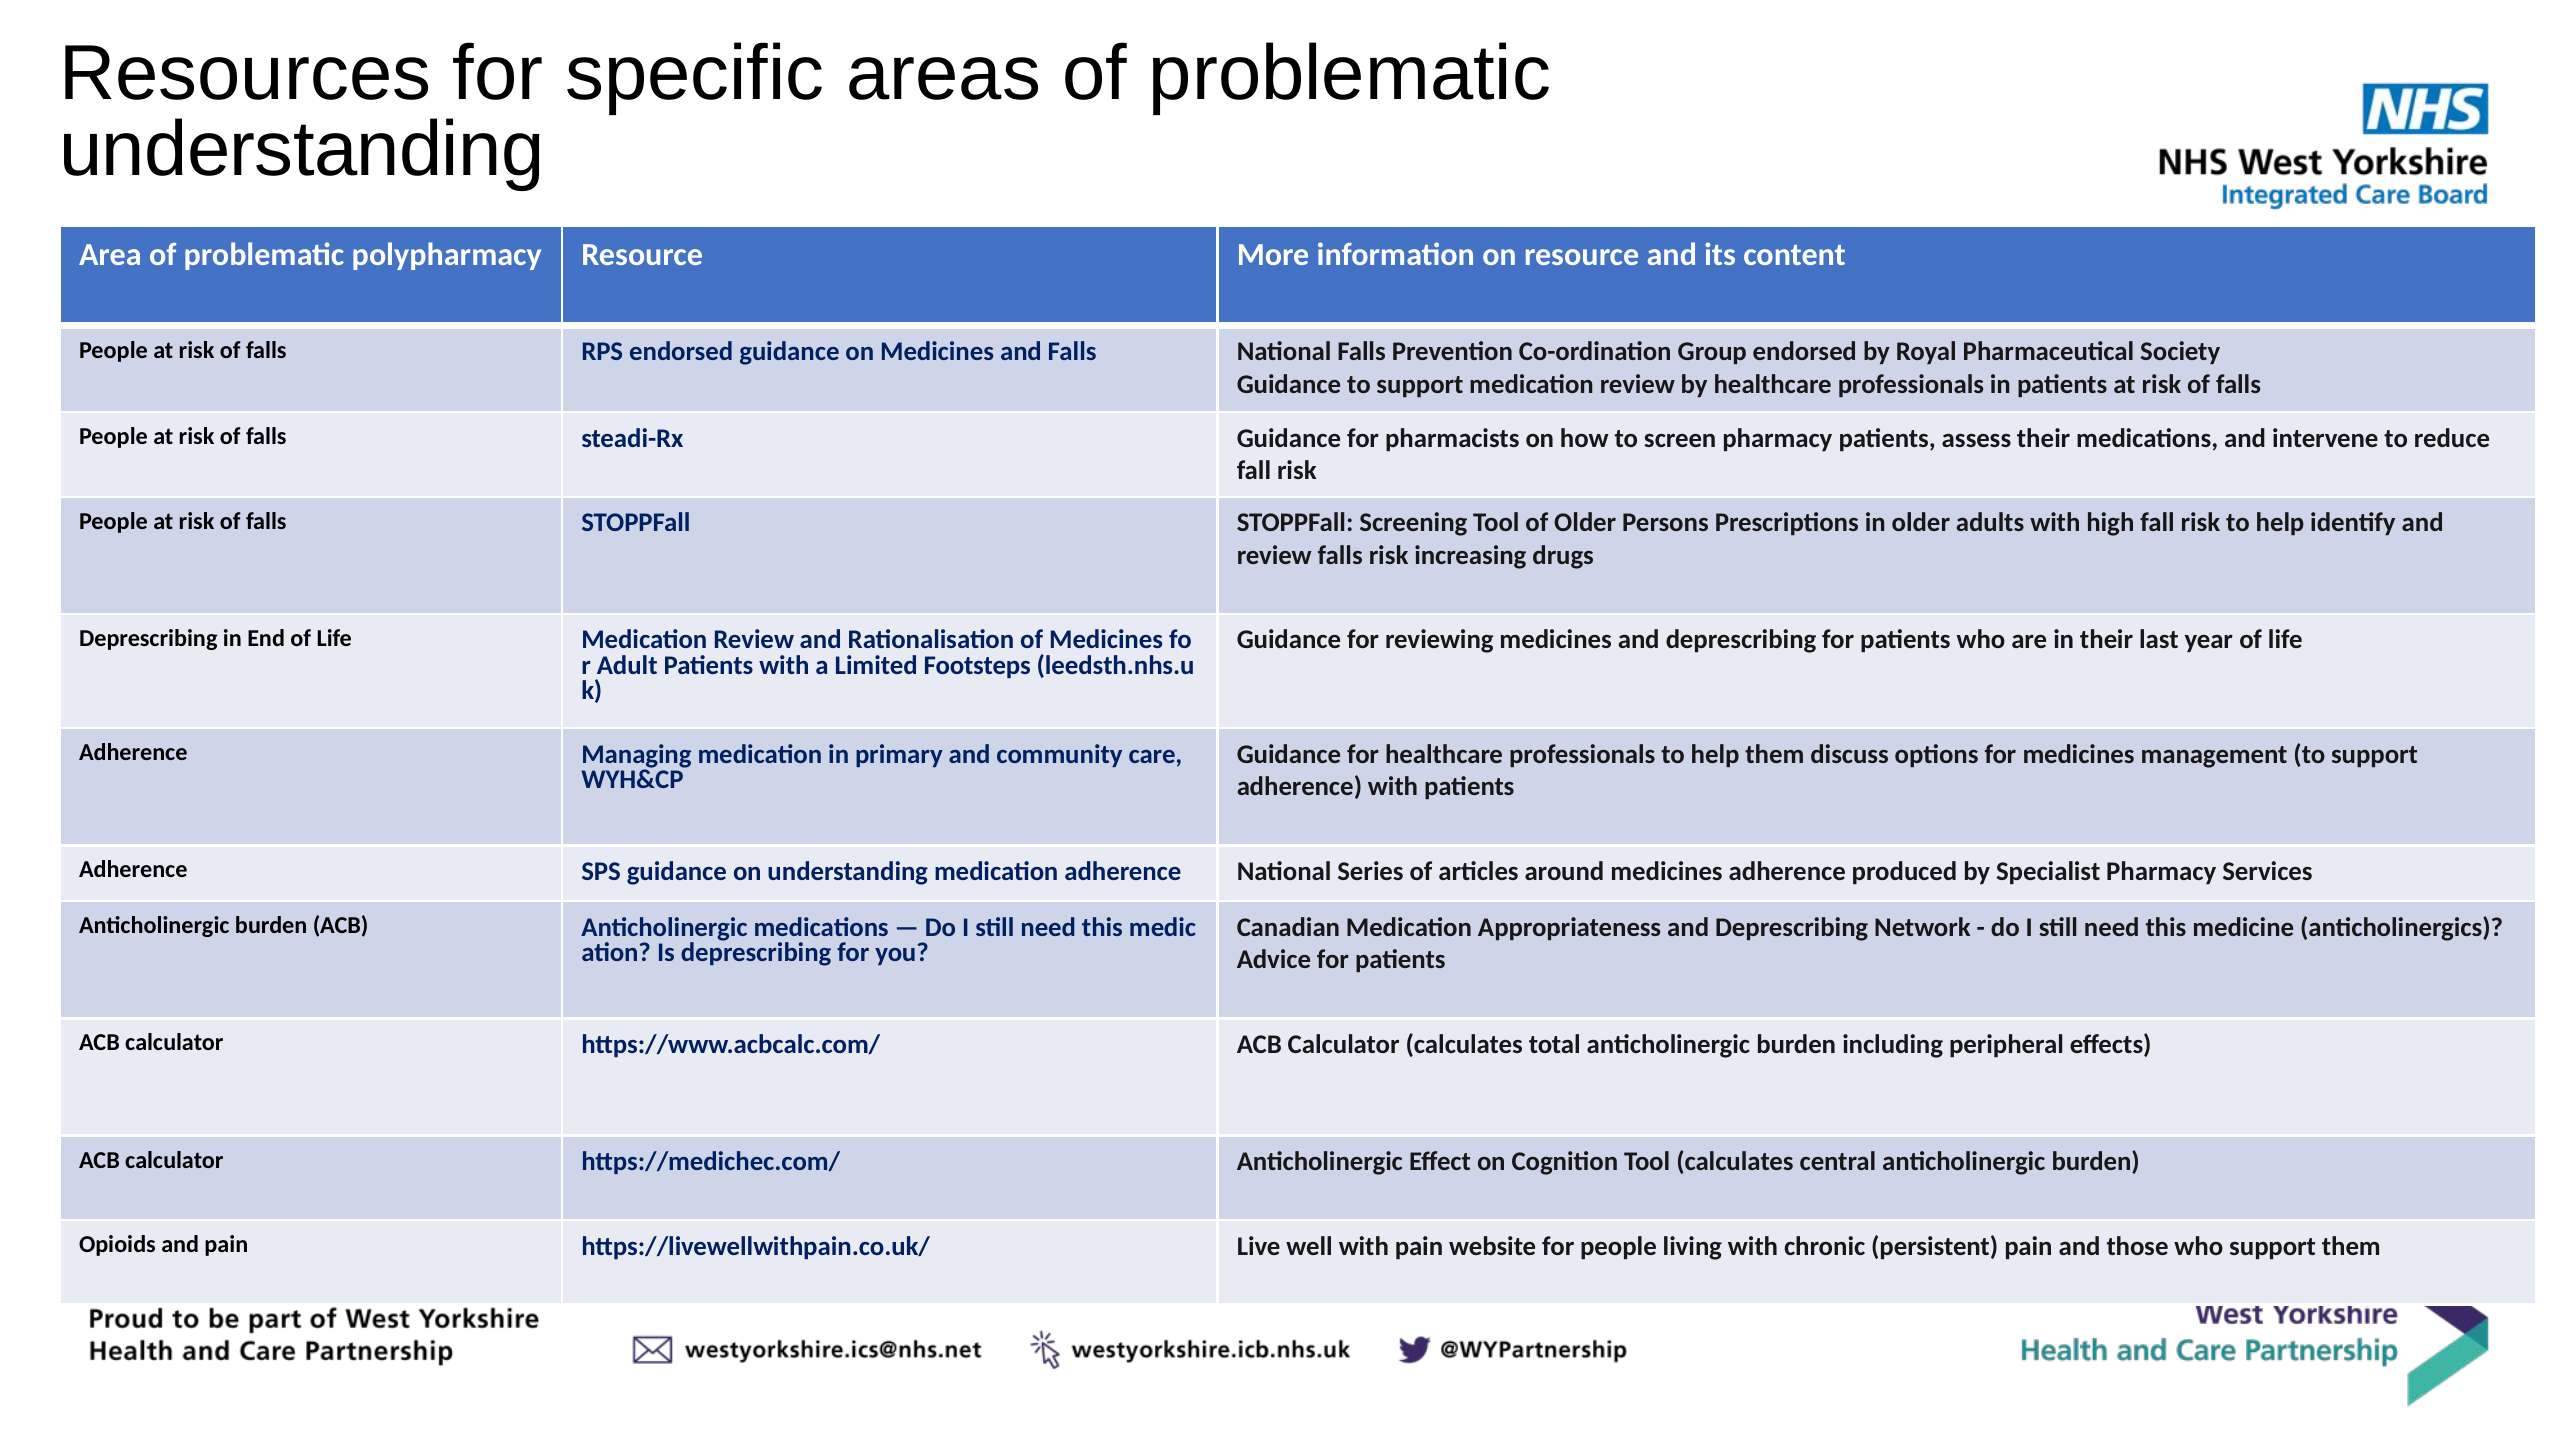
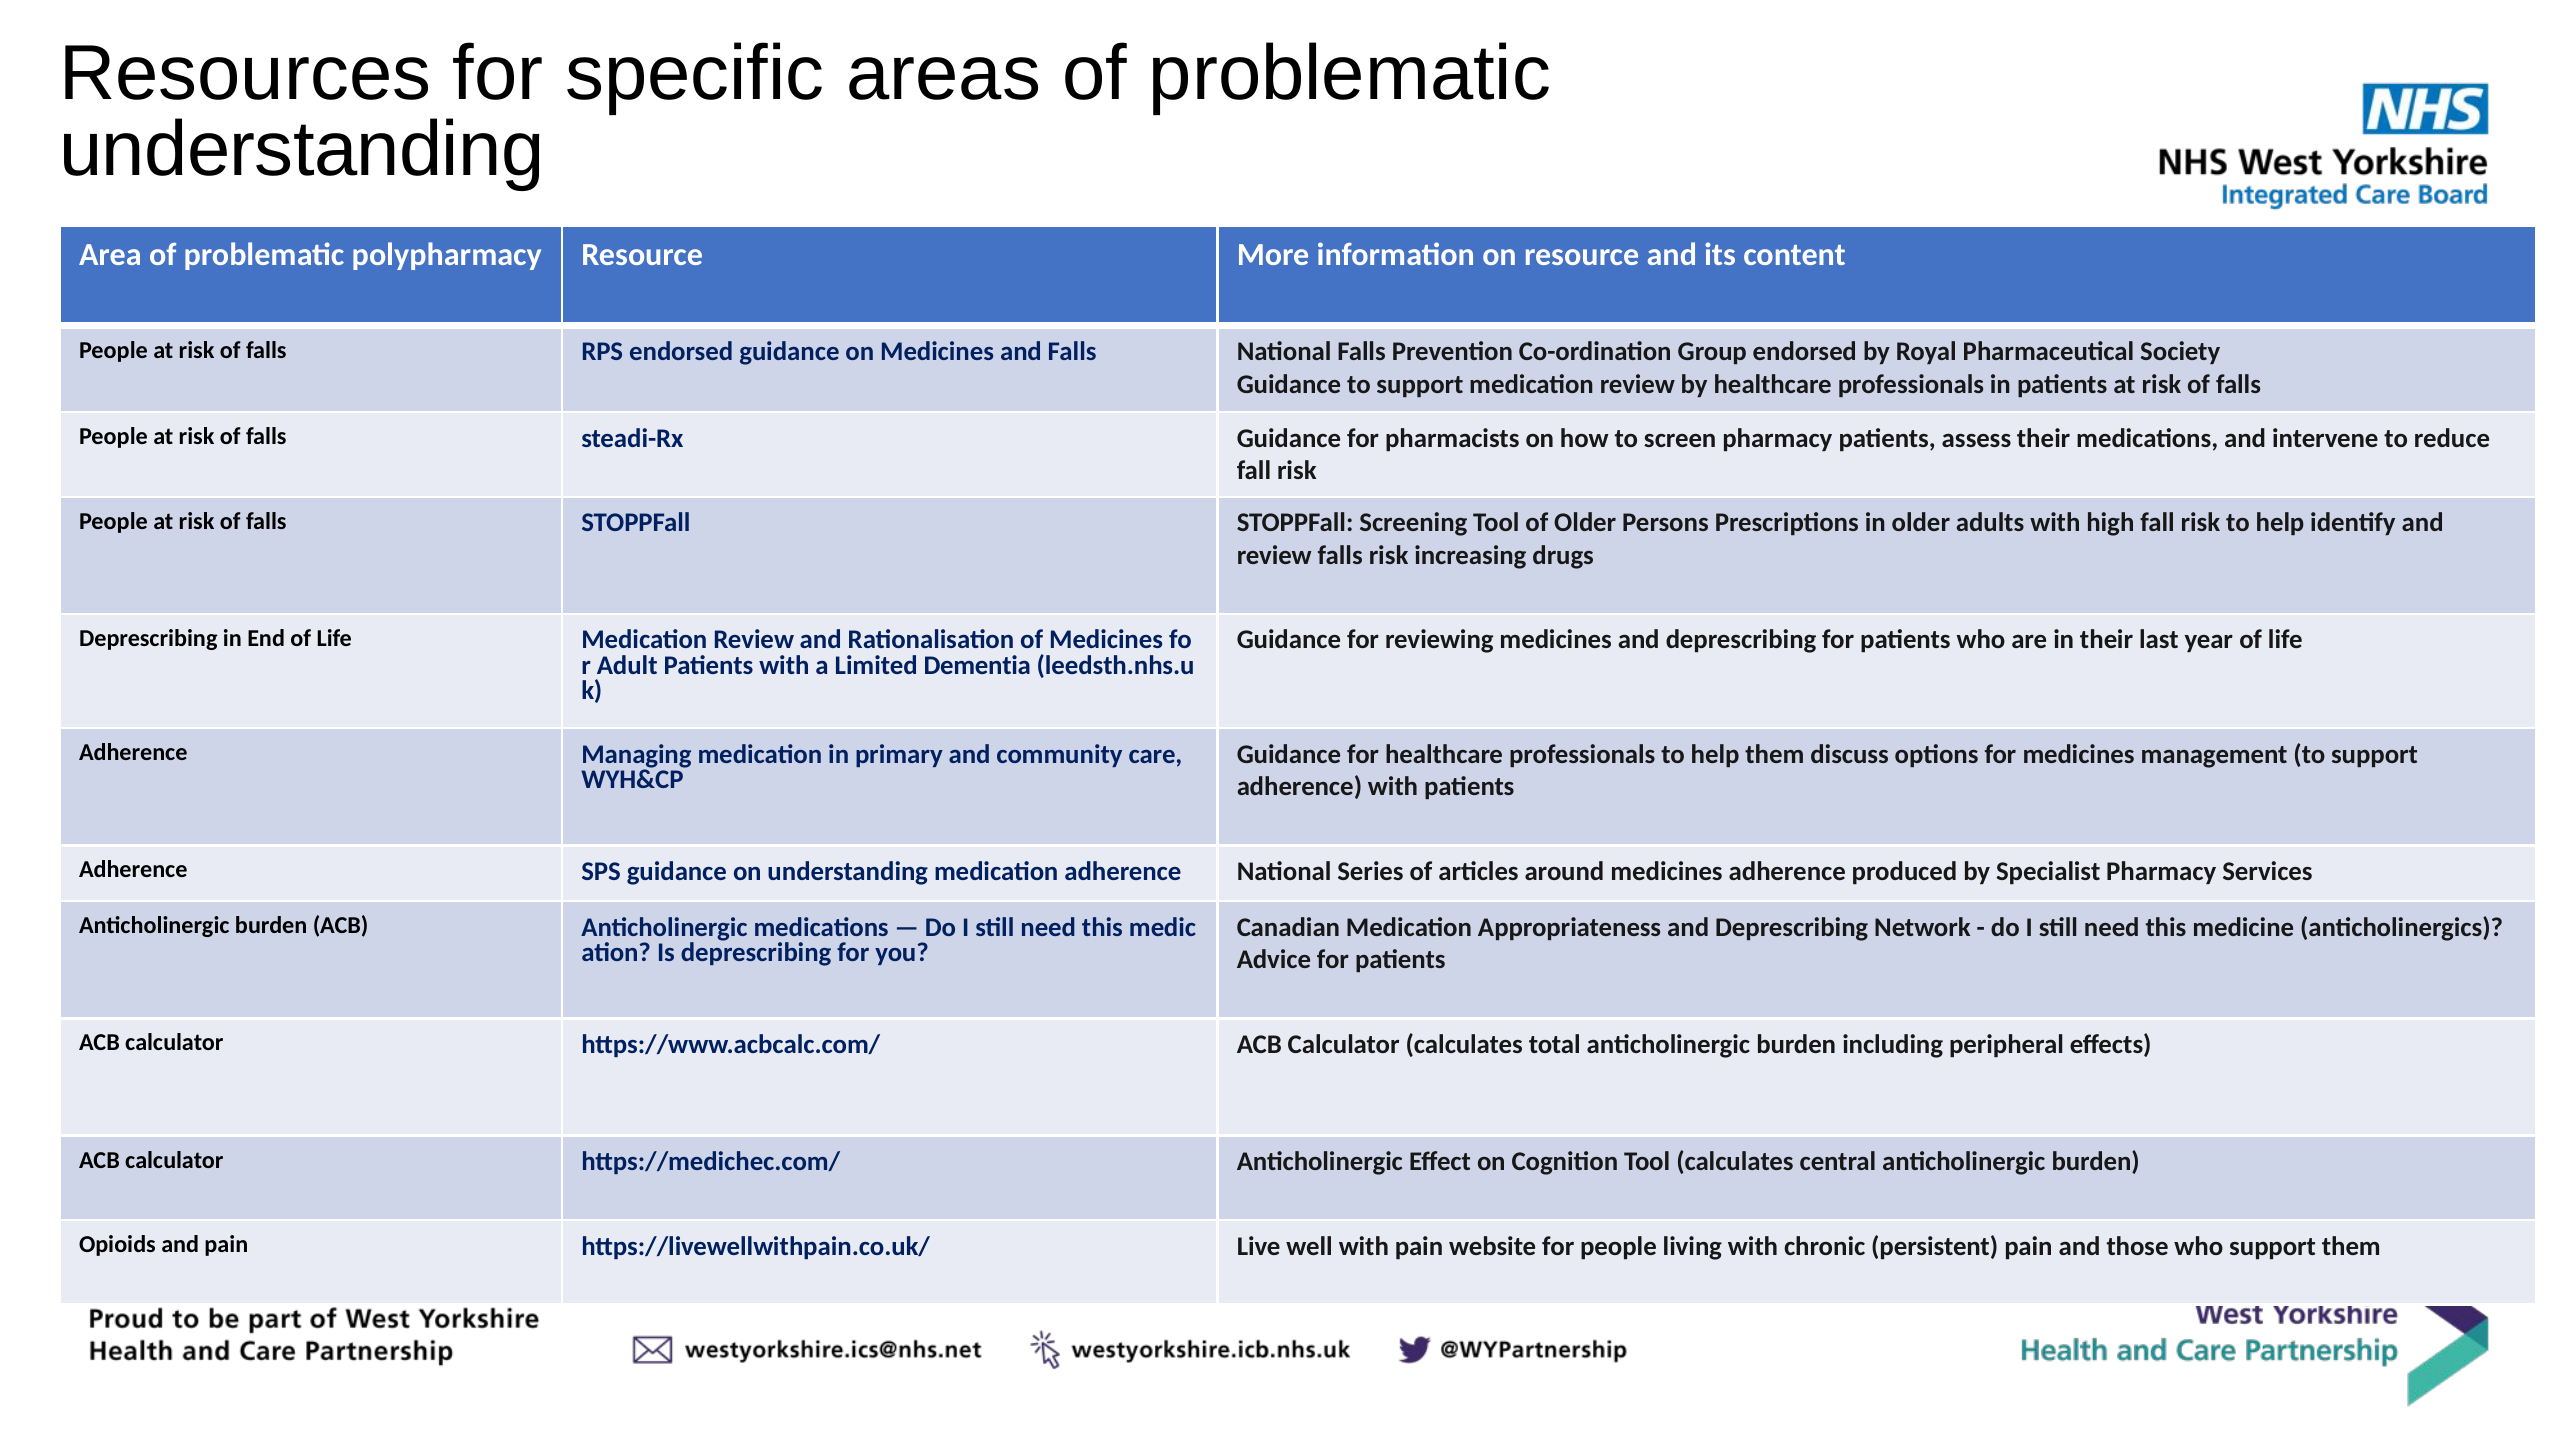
Footsteps: Footsteps -> Dementia
